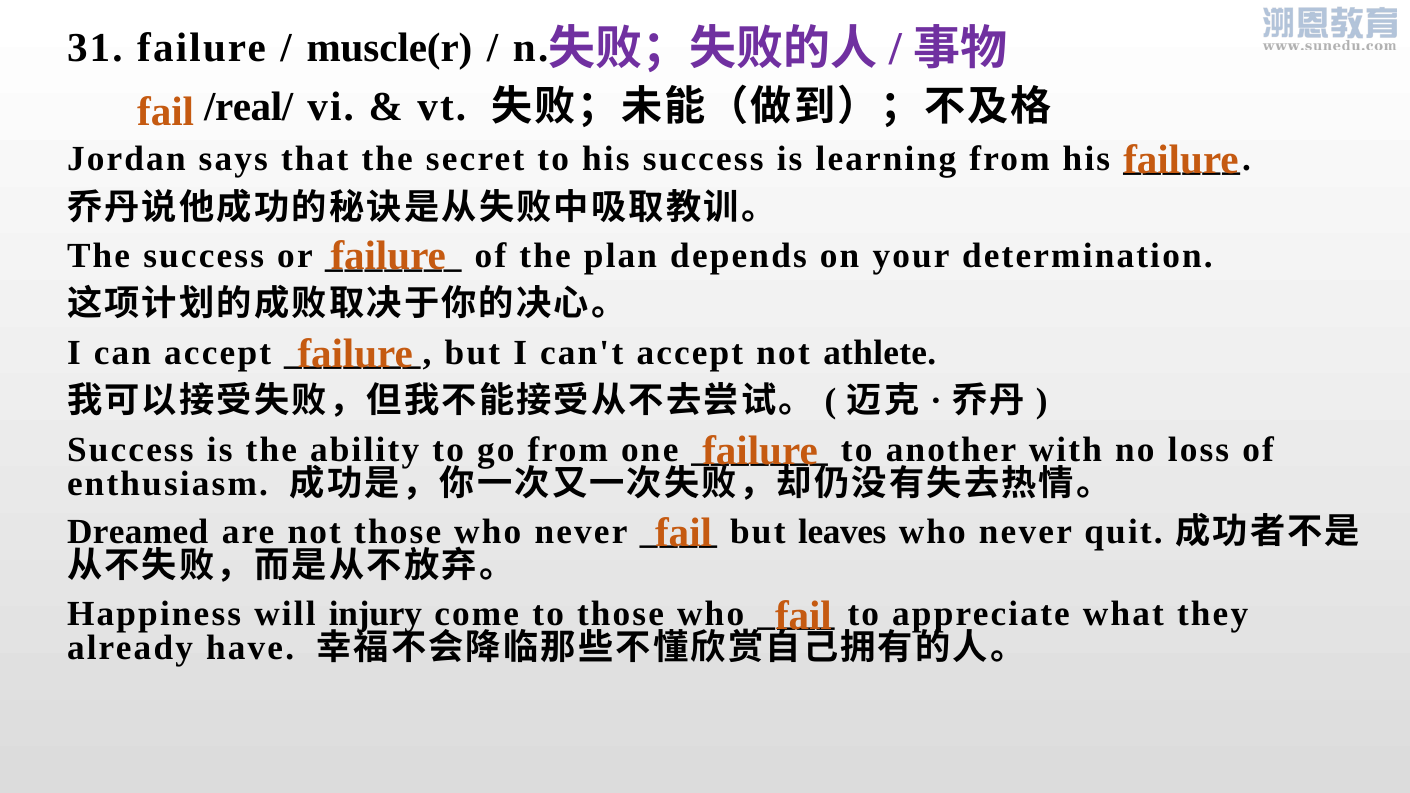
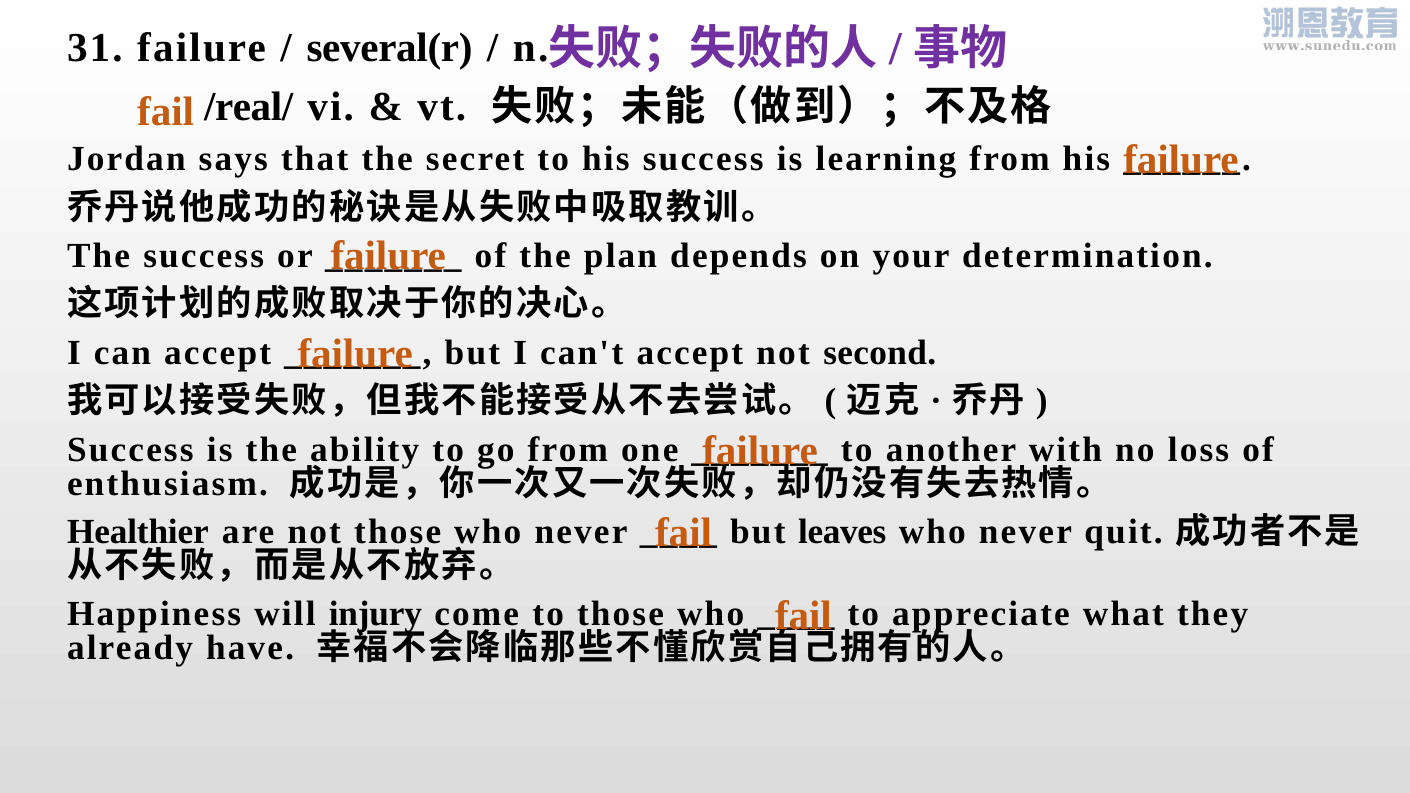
muscle(r: muscle(r -> several(r
athlete: athlete -> second
Dreamed: Dreamed -> Healthier
